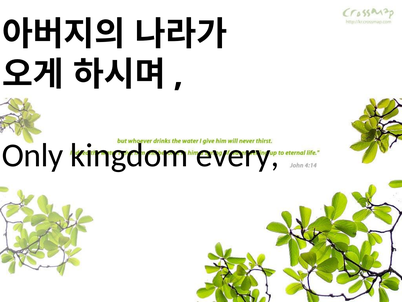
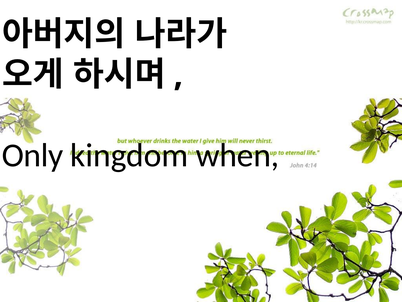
every: every -> when
